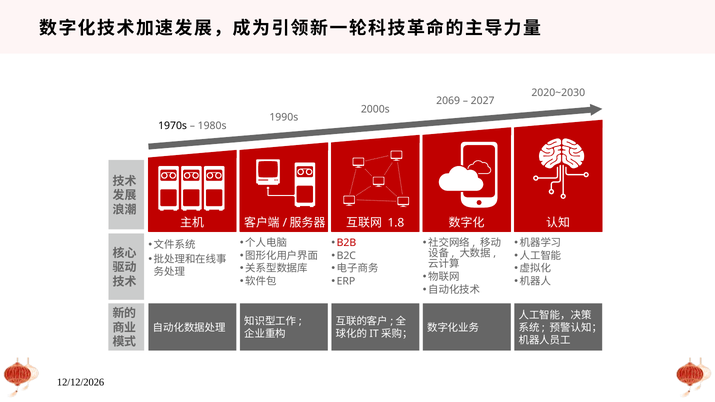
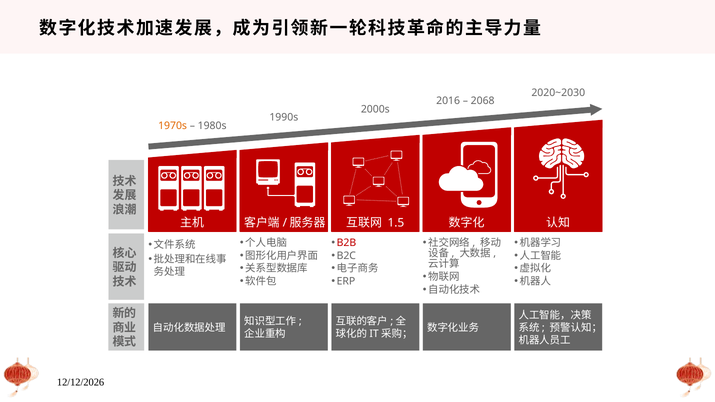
2069: 2069 -> 2016
2027: 2027 -> 2068
1970s colour: black -> orange
1.8: 1.8 -> 1.5
